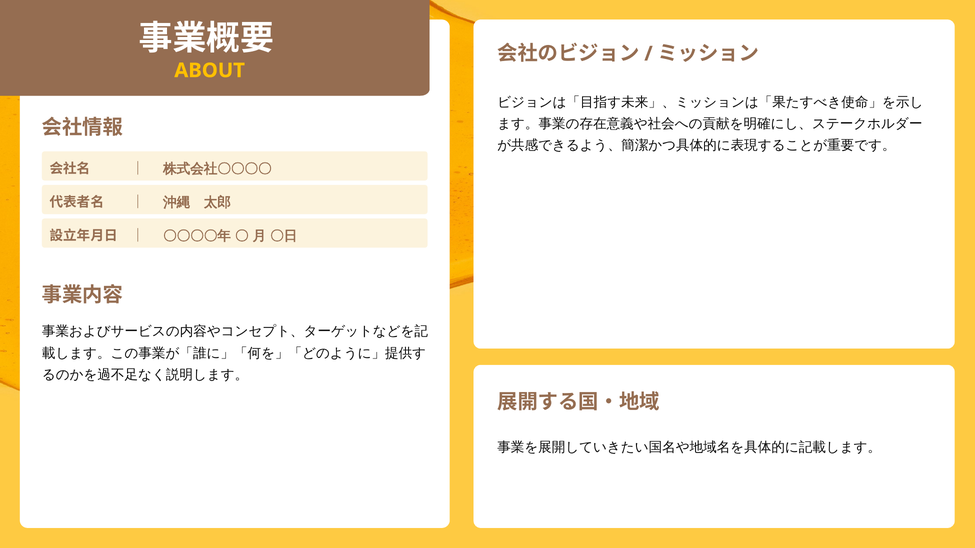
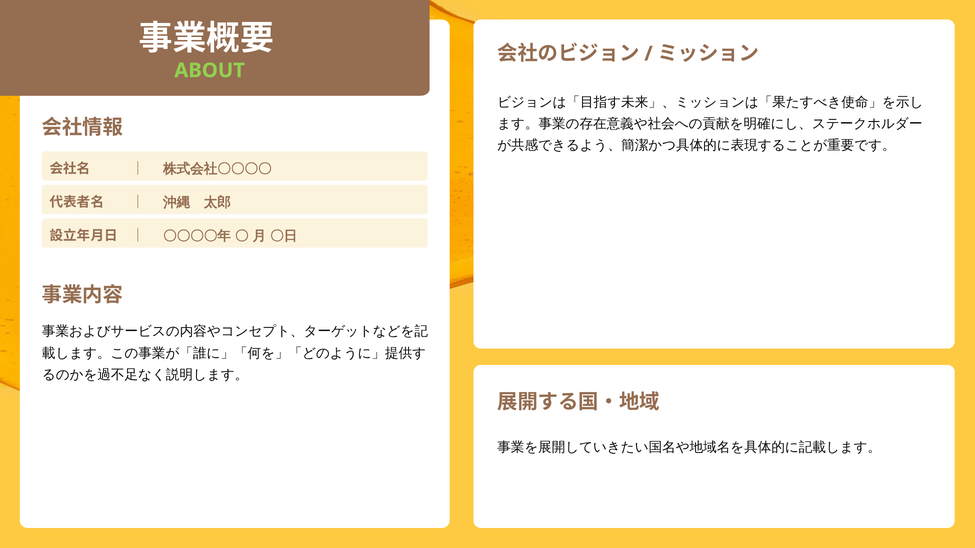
ABOUT colour: yellow -> light green
